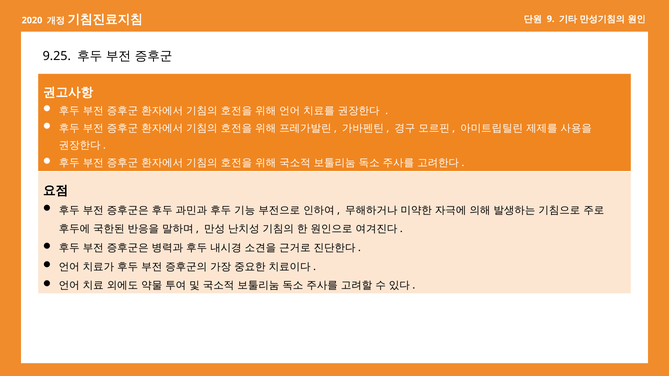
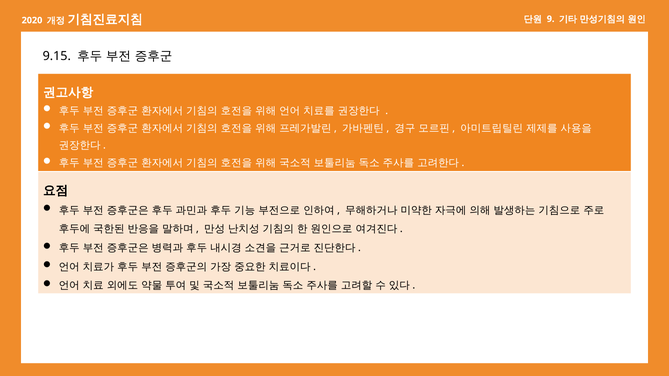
9.25: 9.25 -> 9.15
